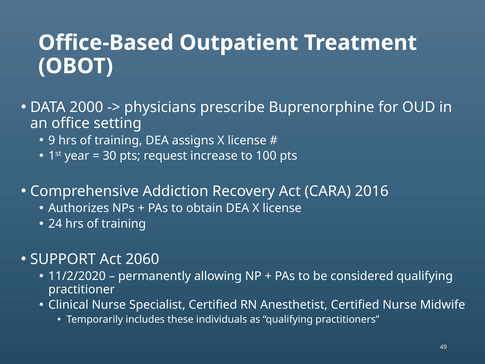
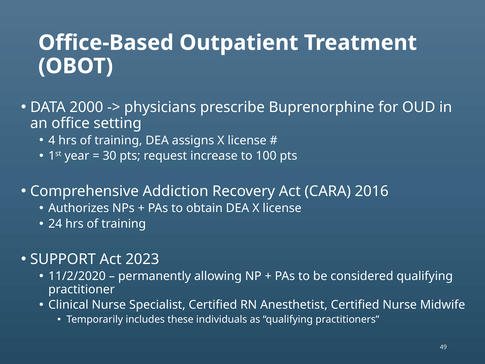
9: 9 -> 4
2060: 2060 -> 2023
